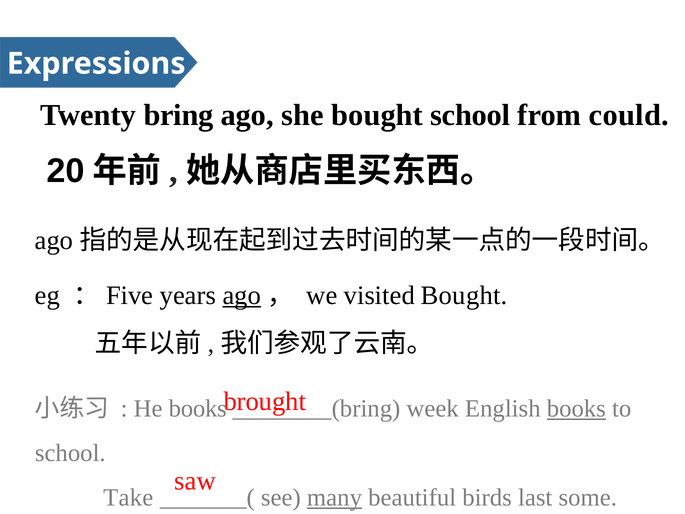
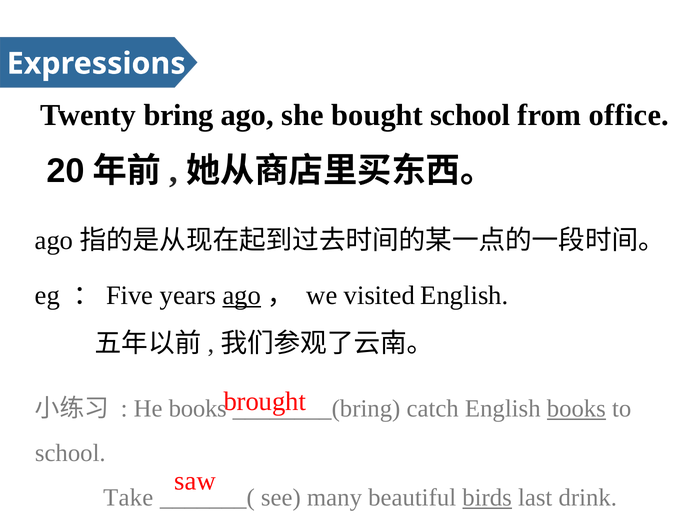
could: could -> office
visited Bought: Bought -> English
week: week -> catch
many underline: present -> none
birds underline: none -> present
some: some -> drink
